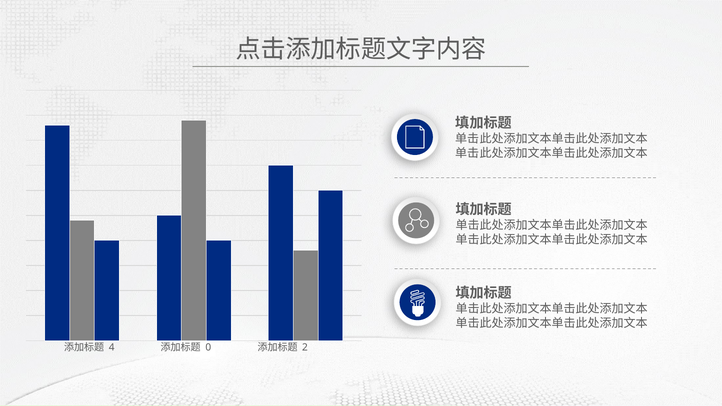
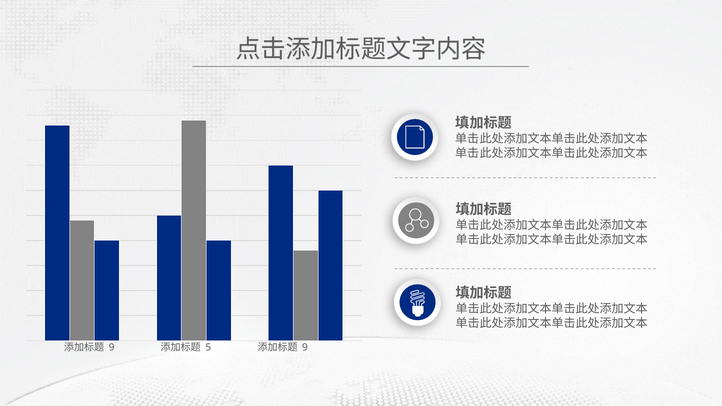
4 at (112, 347): 4 -> 9
0: 0 -> 5
2 at (305, 347): 2 -> 9
